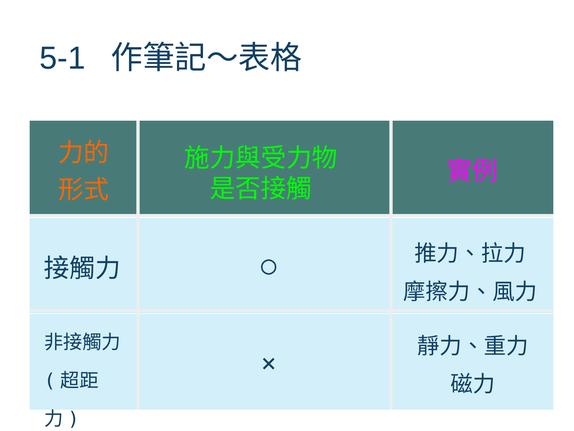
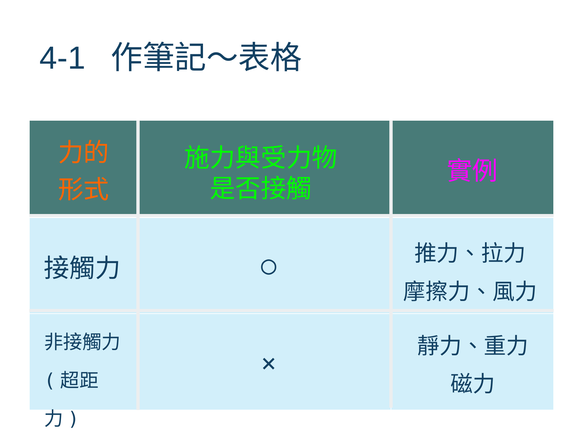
5-1: 5-1 -> 4-1
